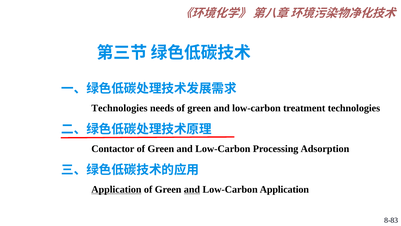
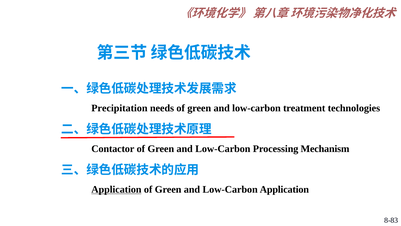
Technologies at (119, 108): Technologies -> Precipitation
Adsorption: Adsorption -> Mechanism
and at (192, 189) underline: present -> none
